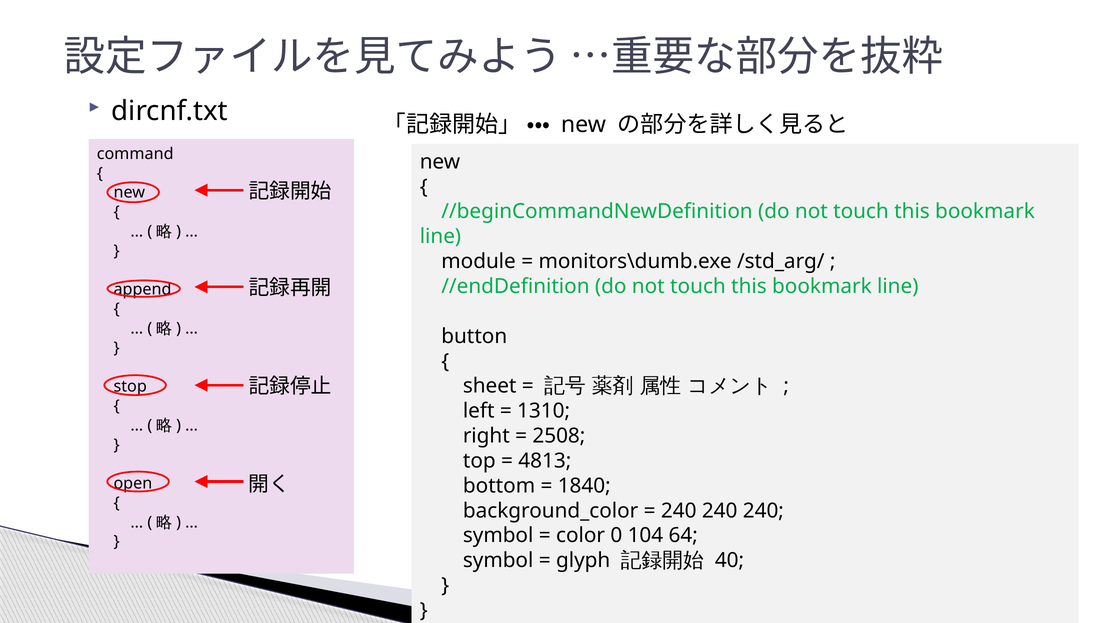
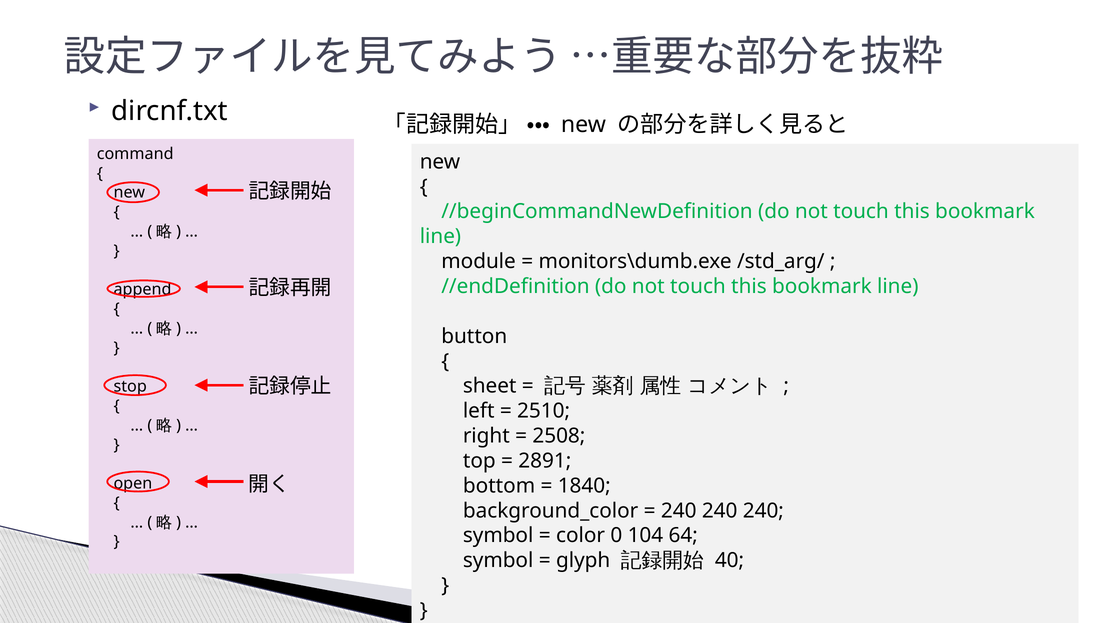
1310: 1310 -> 2510
4813: 4813 -> 2891
